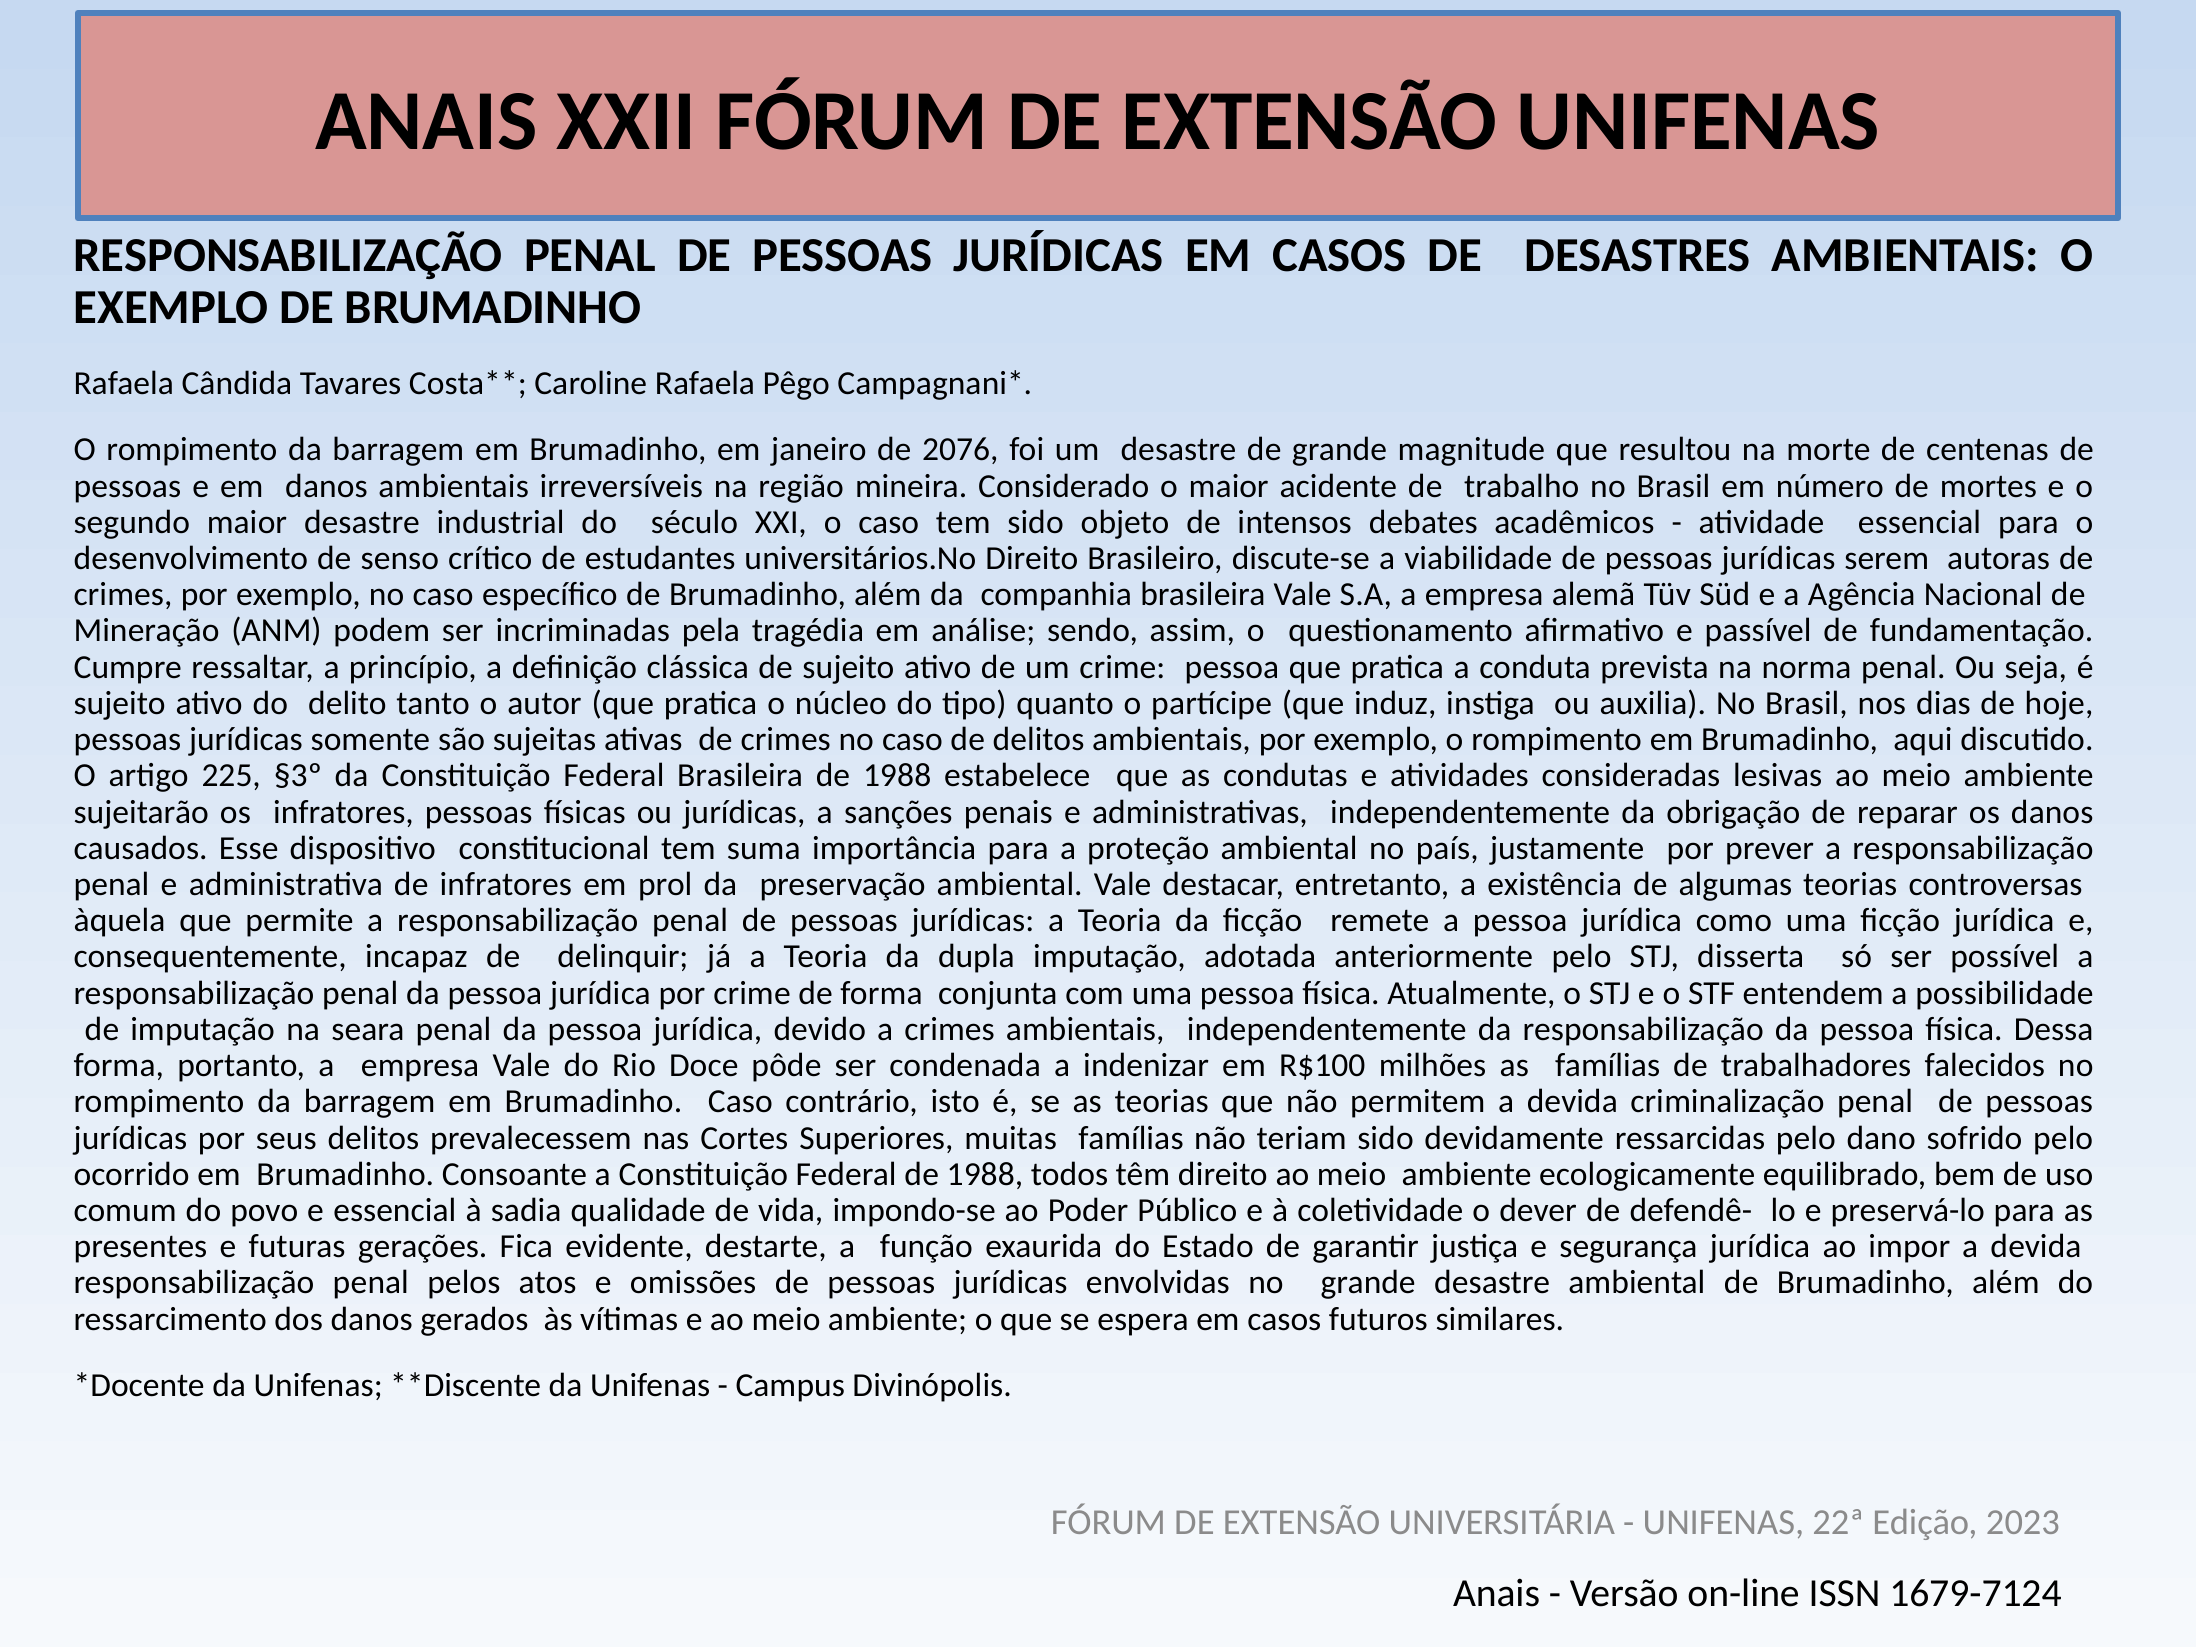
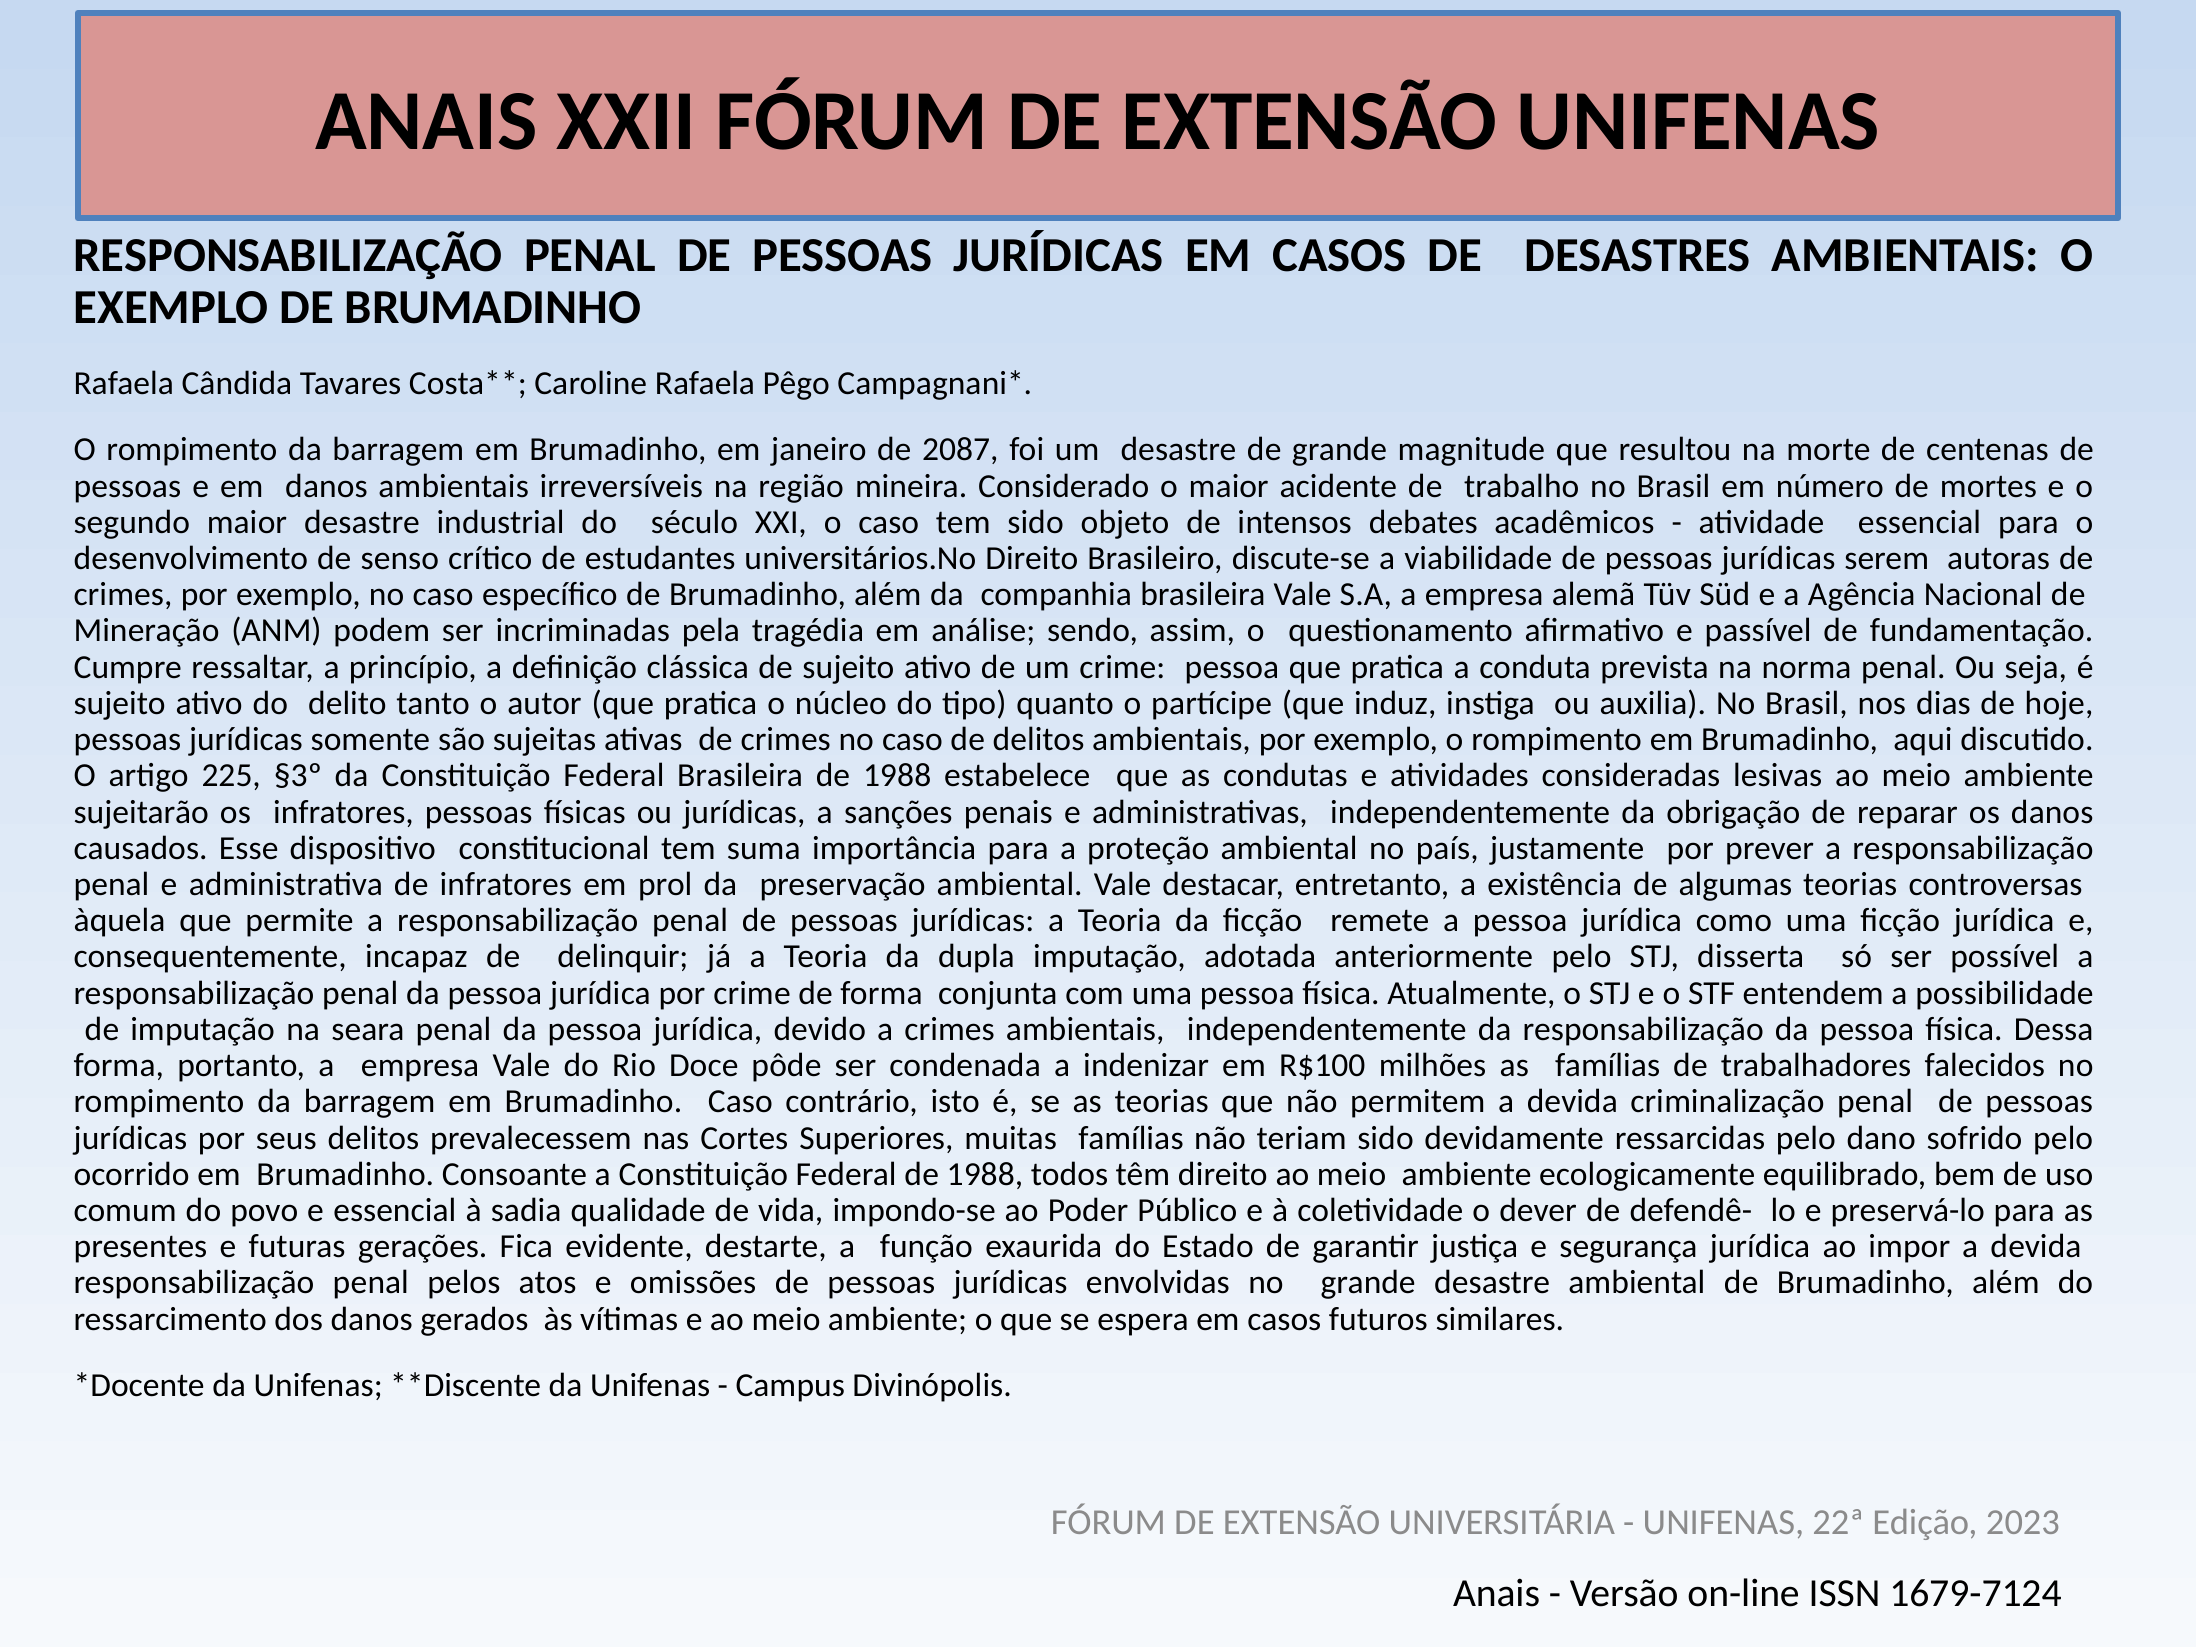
2076: 2076 -> 2087
